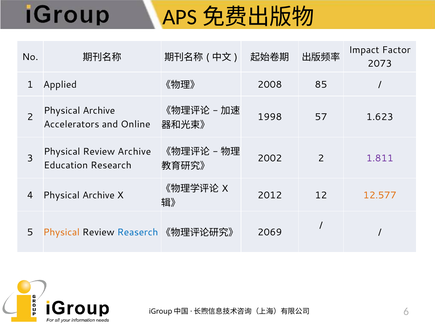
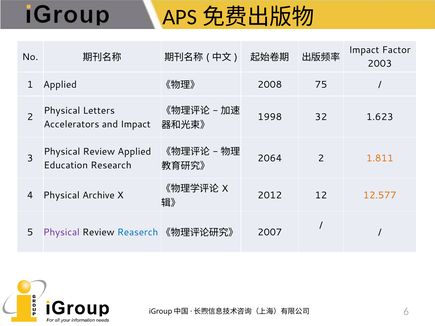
2073: 2073 -> 2003
85: 85 -> 75
Archive at (99, 111): Archive -> Letters
57: 57 -> 32
and Online: Online -> Impact
Review Archive: Archive -> Applied
2002: 2002 -> 2064
1.811 colour: purple -> orange
Physical at (61, 232) colour: orange -> purple
2069: 2069 -> 2007
